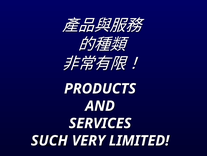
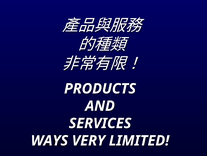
SUCH: SUCH -> WAYS
